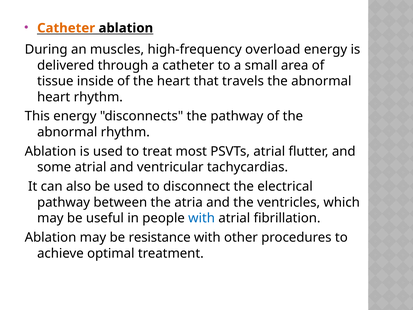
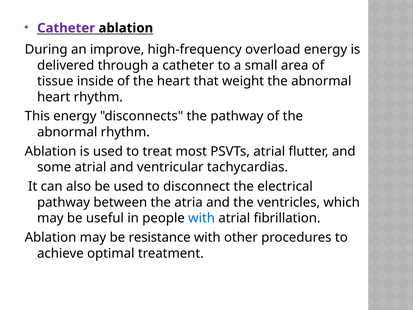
Catheter at (66, 28) colour: orange -> purple
muscles: muscles -> improve
travels: travels -> weight
